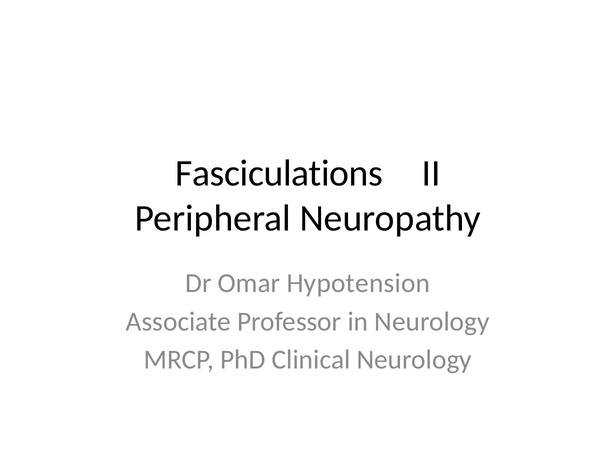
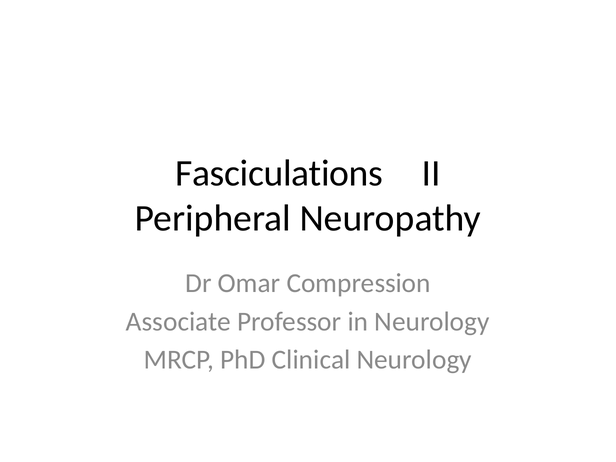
Hypotension: Hypotension -> Compression
